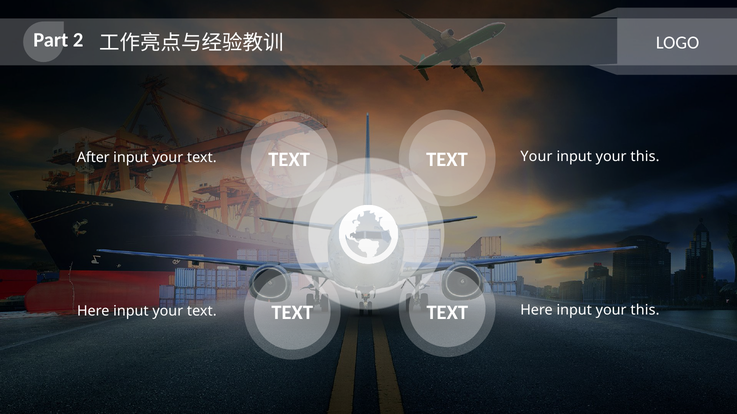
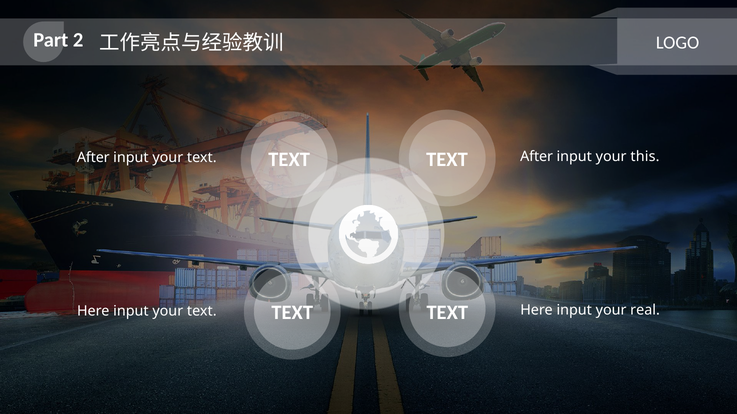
your text Your: Your -> After
Here input your this: this -> real
